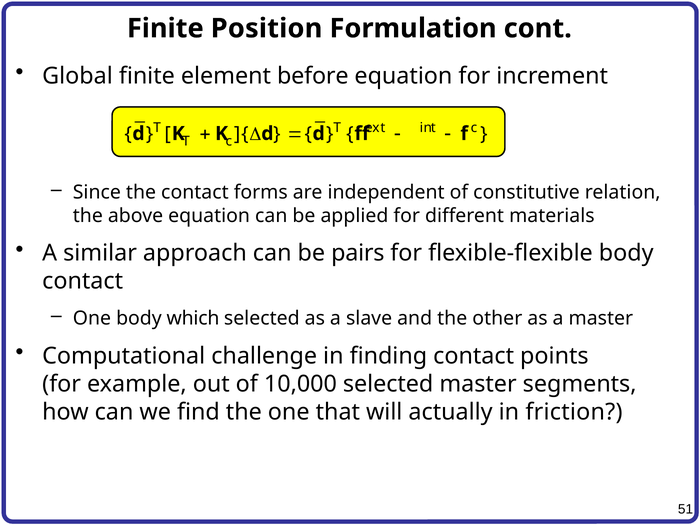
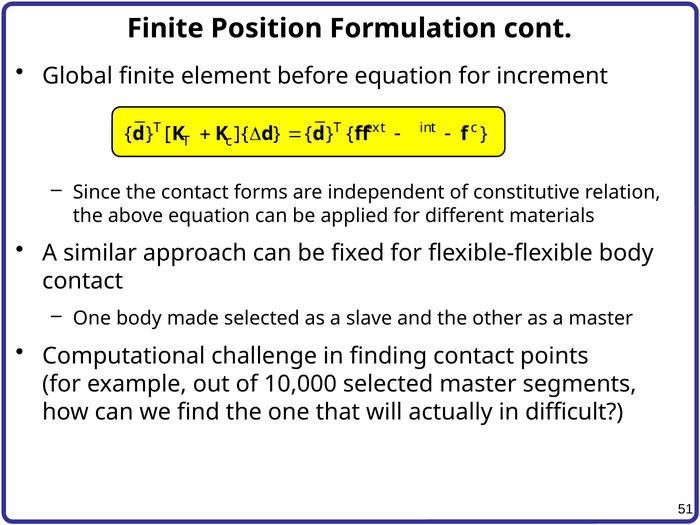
pairs: pairs -> fixed
which: which -> made
friction: friction -> difficult
